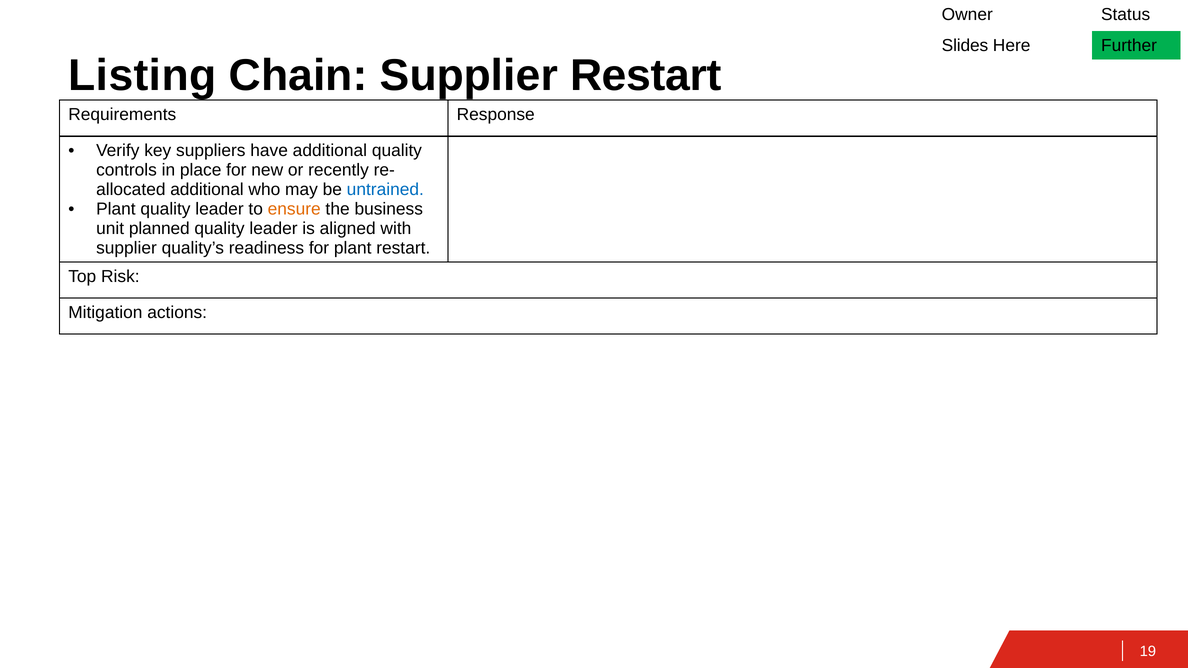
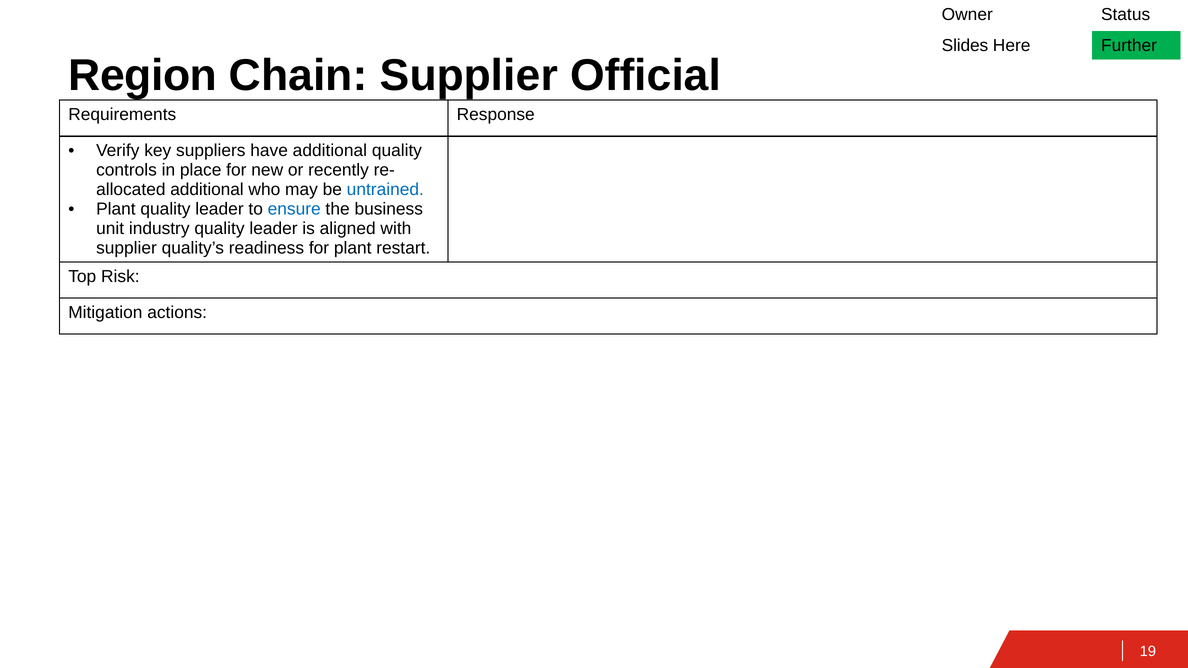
Listing: Listing -> Region
Supplier Restart: Restart -> Official
ensure colour: orange -> blue
planned: planned -> industry
